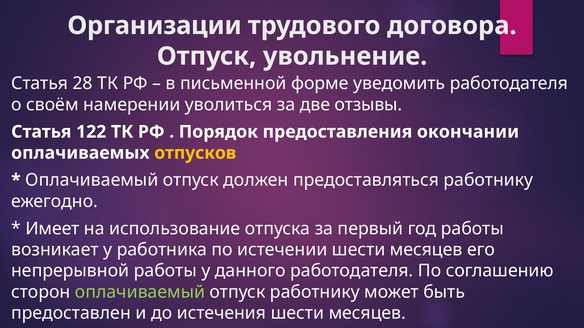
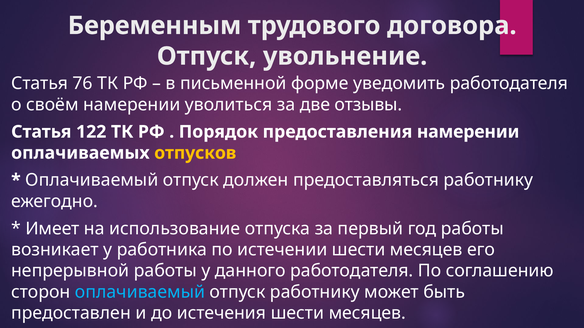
Организации: Организации -> Беременным
28: 28 -> 76
предоставления окончании: окончании -> намерении
оплачиваемый at (140, 292) colour: light green -> light blue
